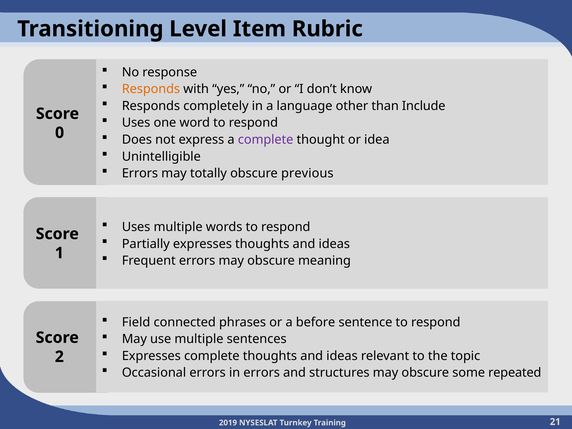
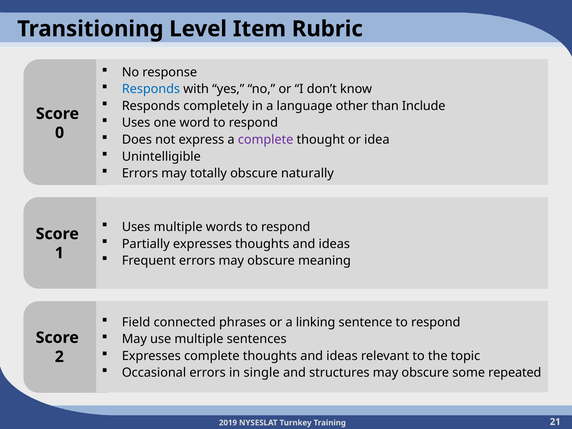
Responds at (151, 89) colour: orange -> blue
previous: previous -> naturally
before: before -> linking
in errors: errors -> single
